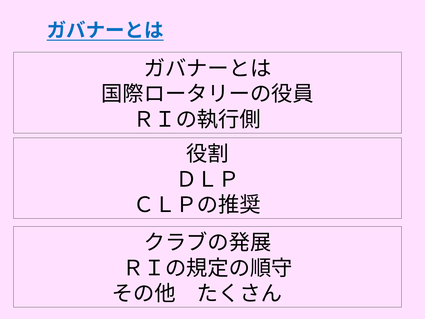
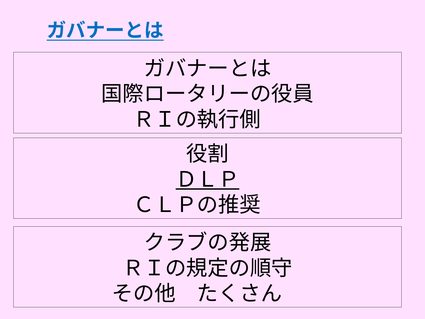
ＤＬＰ underline: none -> present
